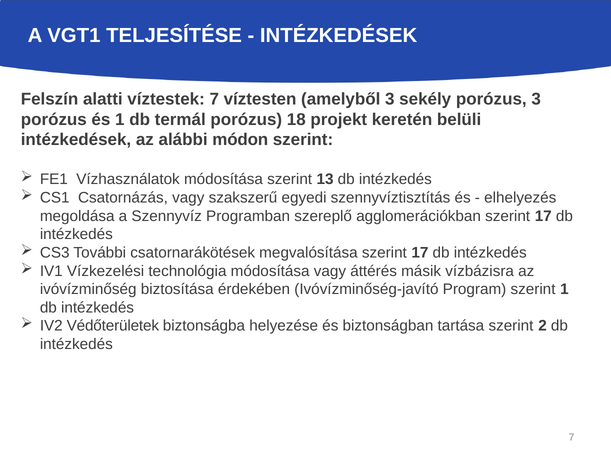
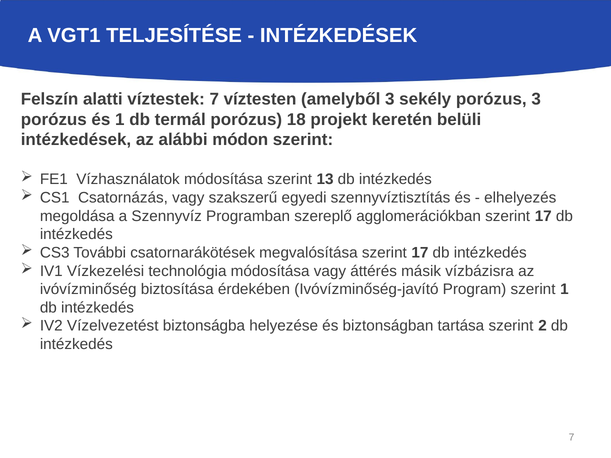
Védőterületek: Védőterületek -> Vízelvezetést
